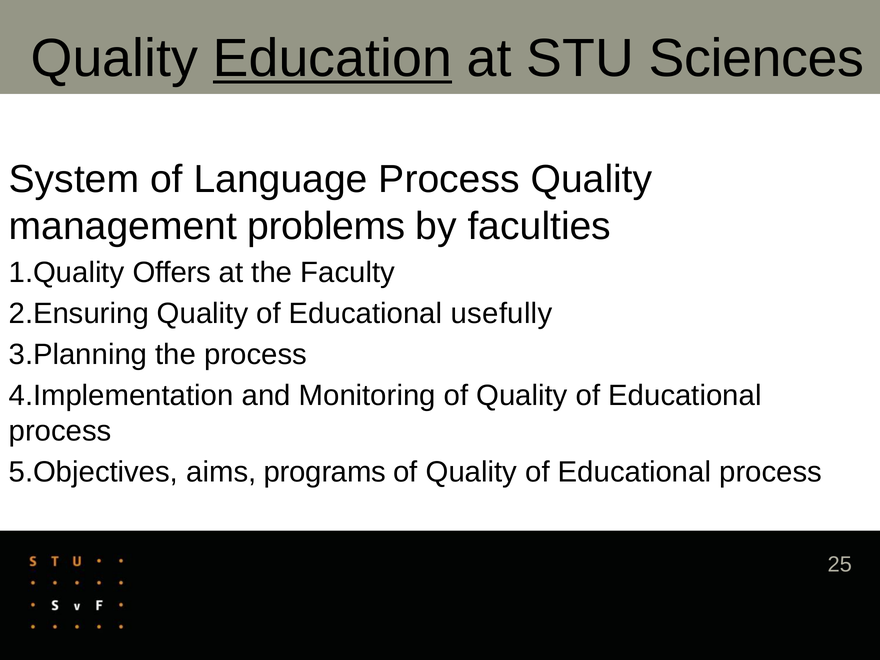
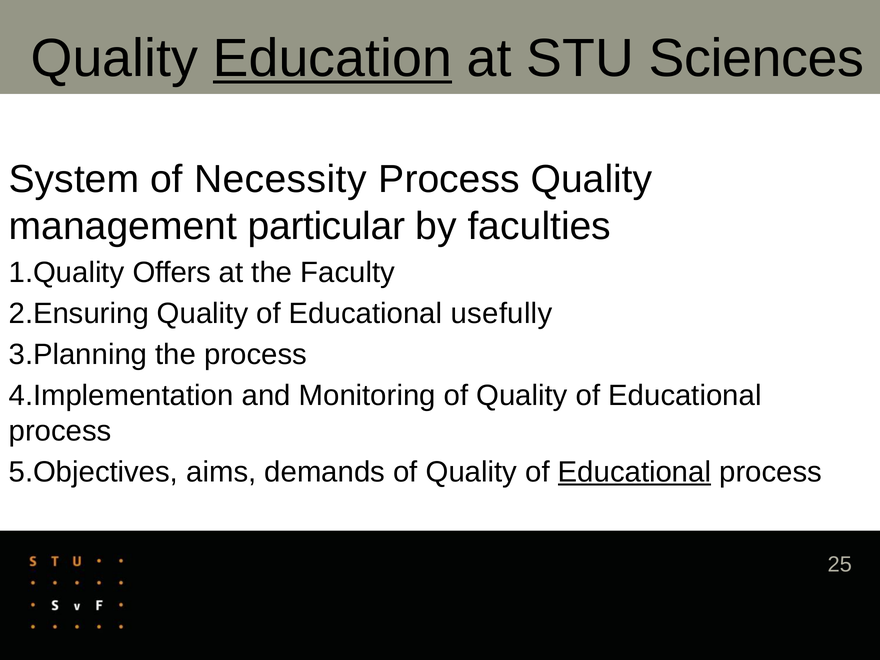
Language: Language -> Necessity
problems: problems -> particular
programs: programs -> demands
Educational at (634, 472) underline: none -> present
